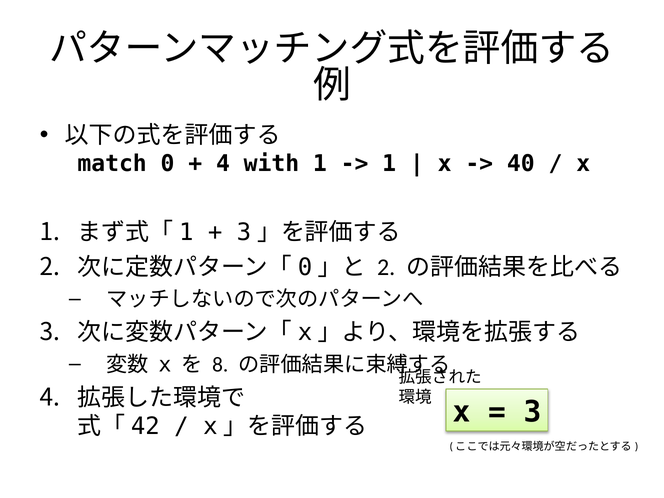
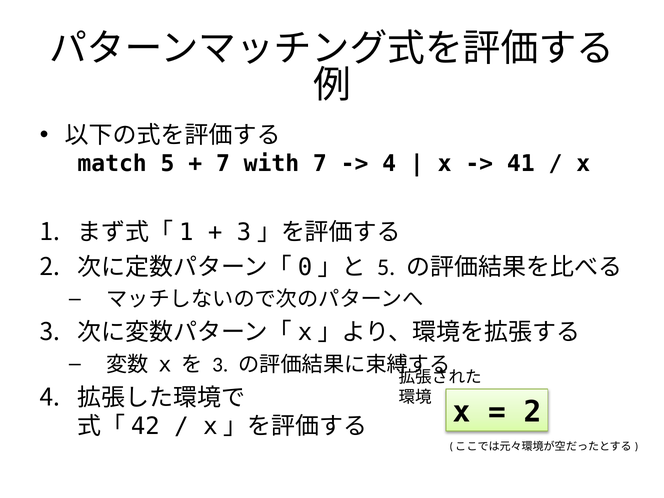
match 0: 0 -> 5
4 at (223, 164): 4 -> 7
with 1: 1 -> 7
1 at (389, 164): 1 -> 4
40: 40 -> 41
2 at (386, 267): 2 -> 5
8 at (220, 365): 8 -> 3
3 at (532, 412): 3 -> 2
